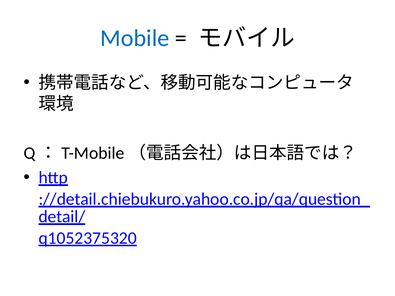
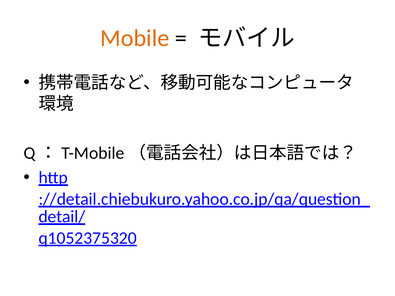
Mobile colour: blue -> orange
